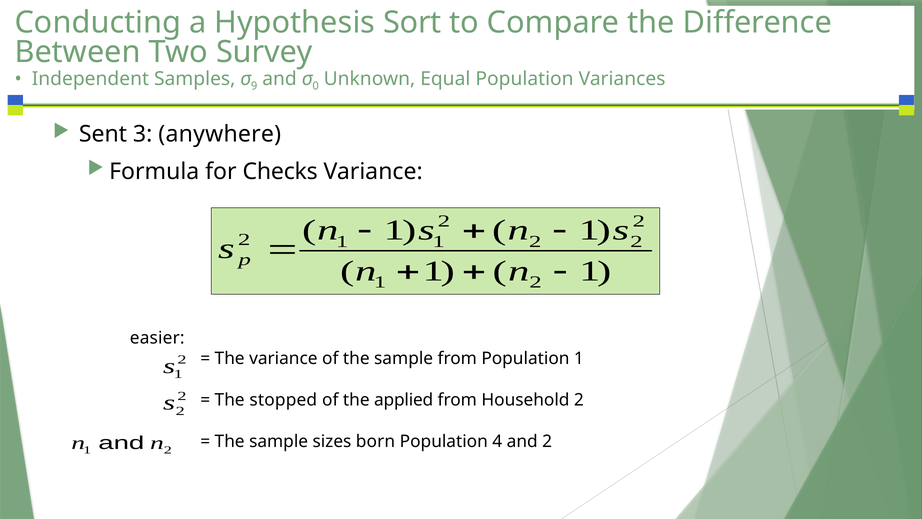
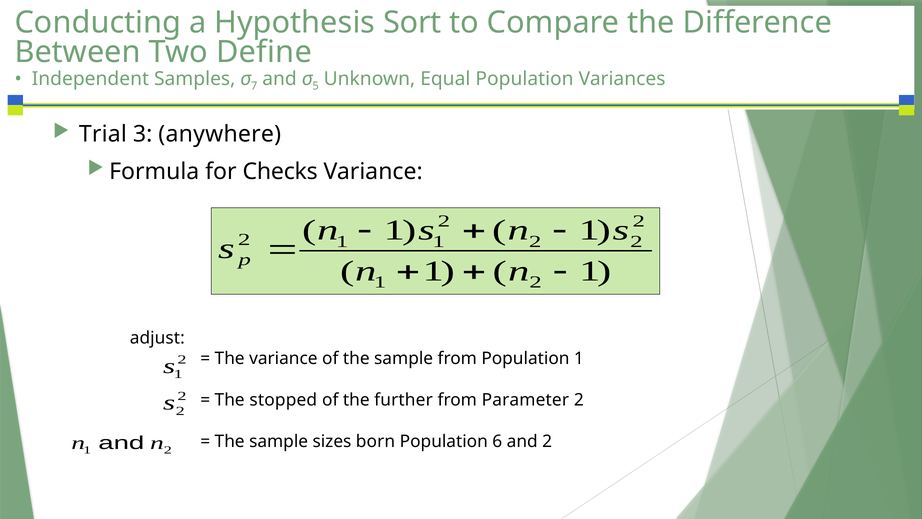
Survey: Survey -> Define
9: 9 -> 7
0: 0 -> 5
Sent: Sent -> Trial
easier: easier -> adjust
applied: applied -> further
Household: Household -> Parameter
4: 4 -> 6
